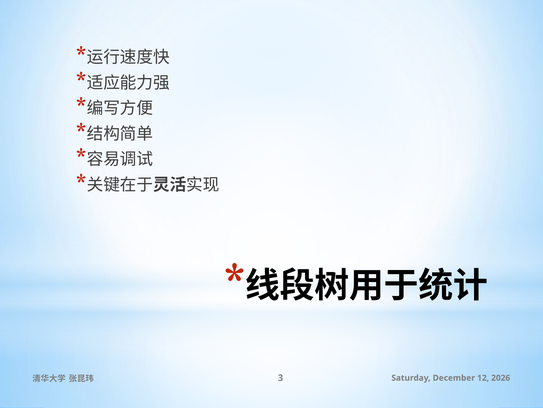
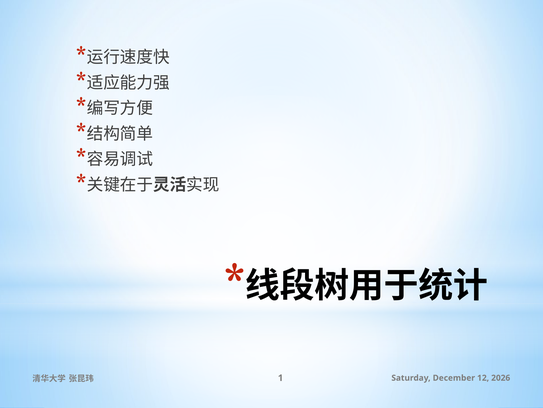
3: 3 -> 1
